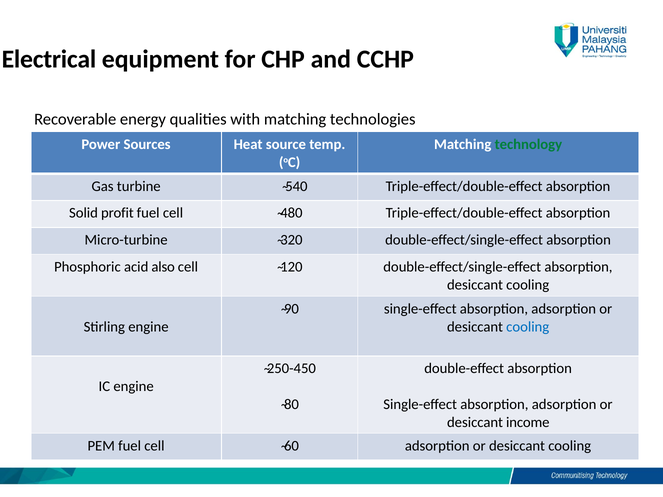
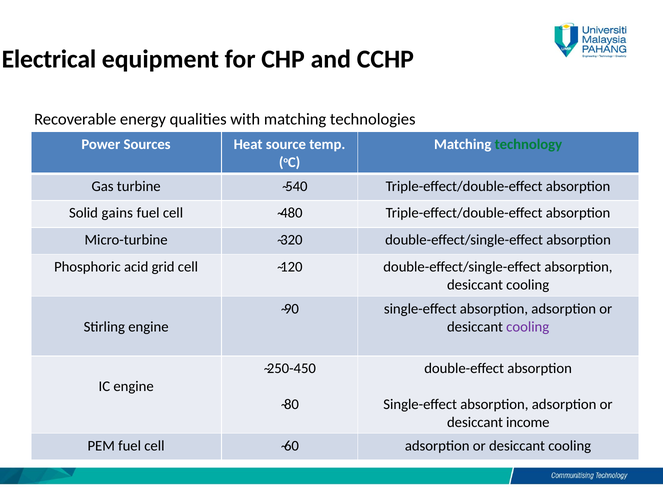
profit: profit -> gains
also: also -> grid
cooling at (528, 327) colour: blue -> purple
